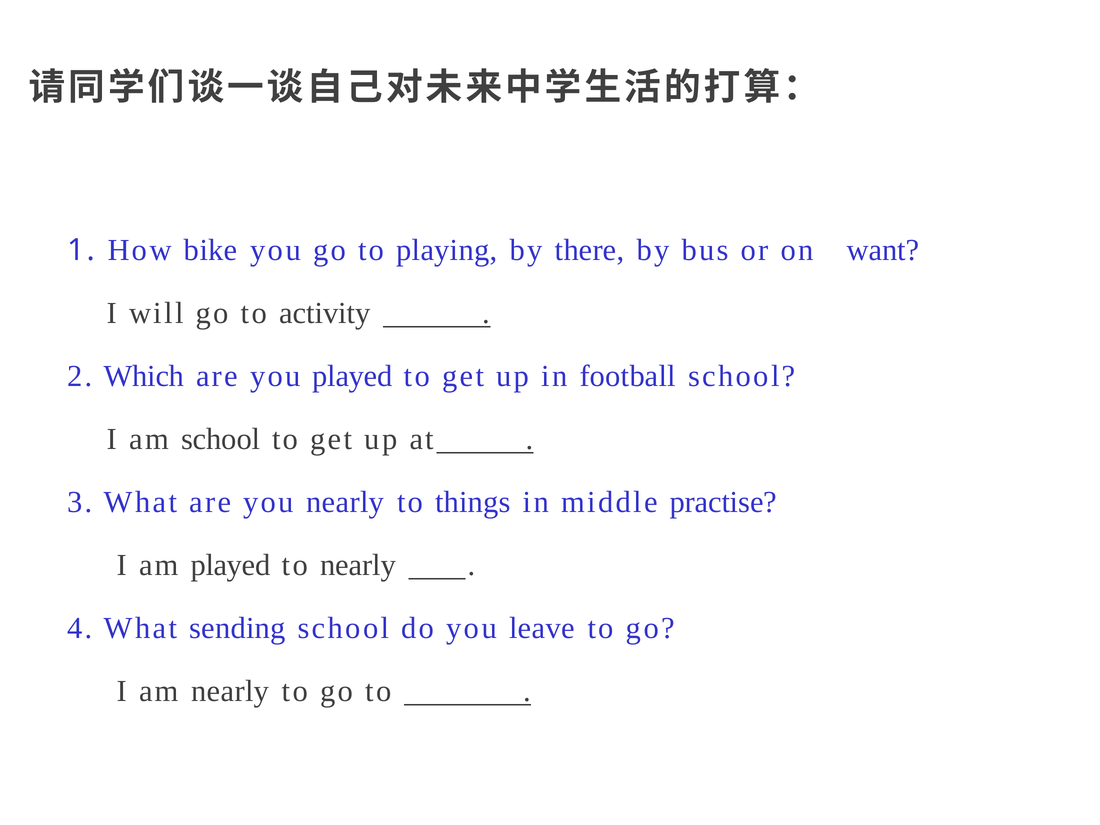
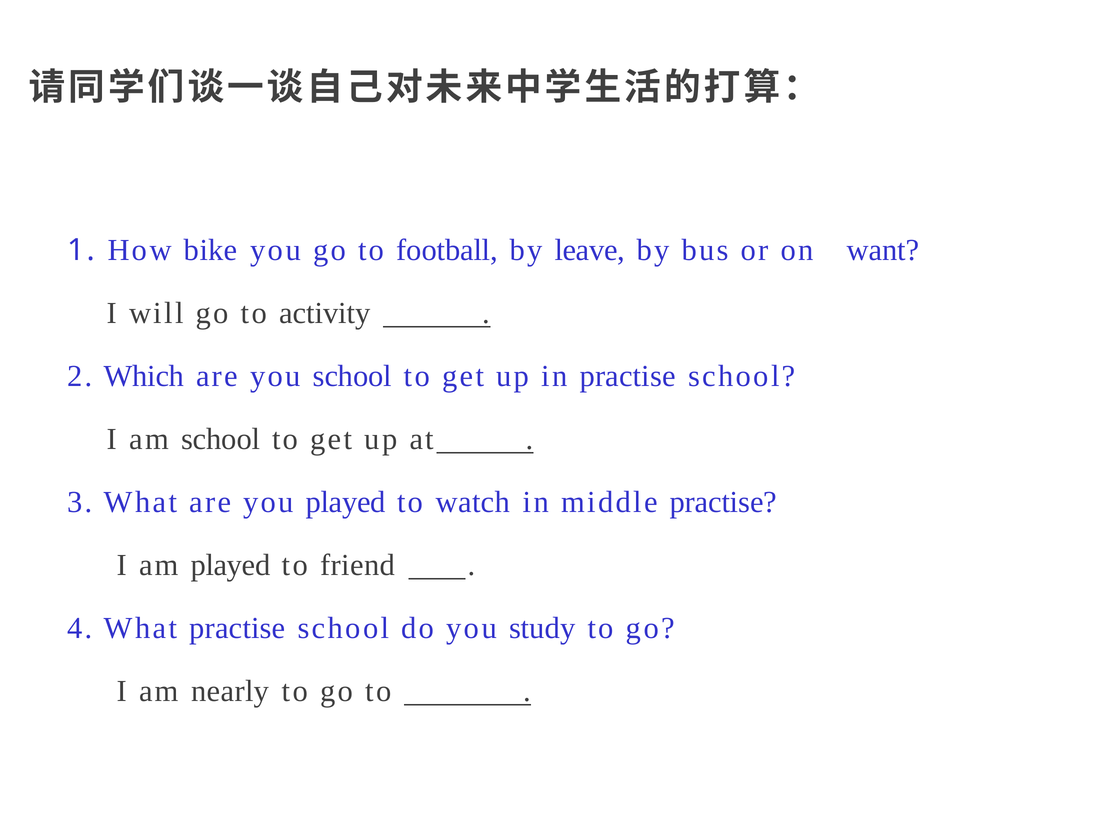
playing: playing -> football
there: there -> leave
you played: played -> school
in football: football -> practise
you nearly: nearly -> played
things: things -> watch
to nearly: nearly -> friend
What sending: sending -> practise
leave: leave -> study
